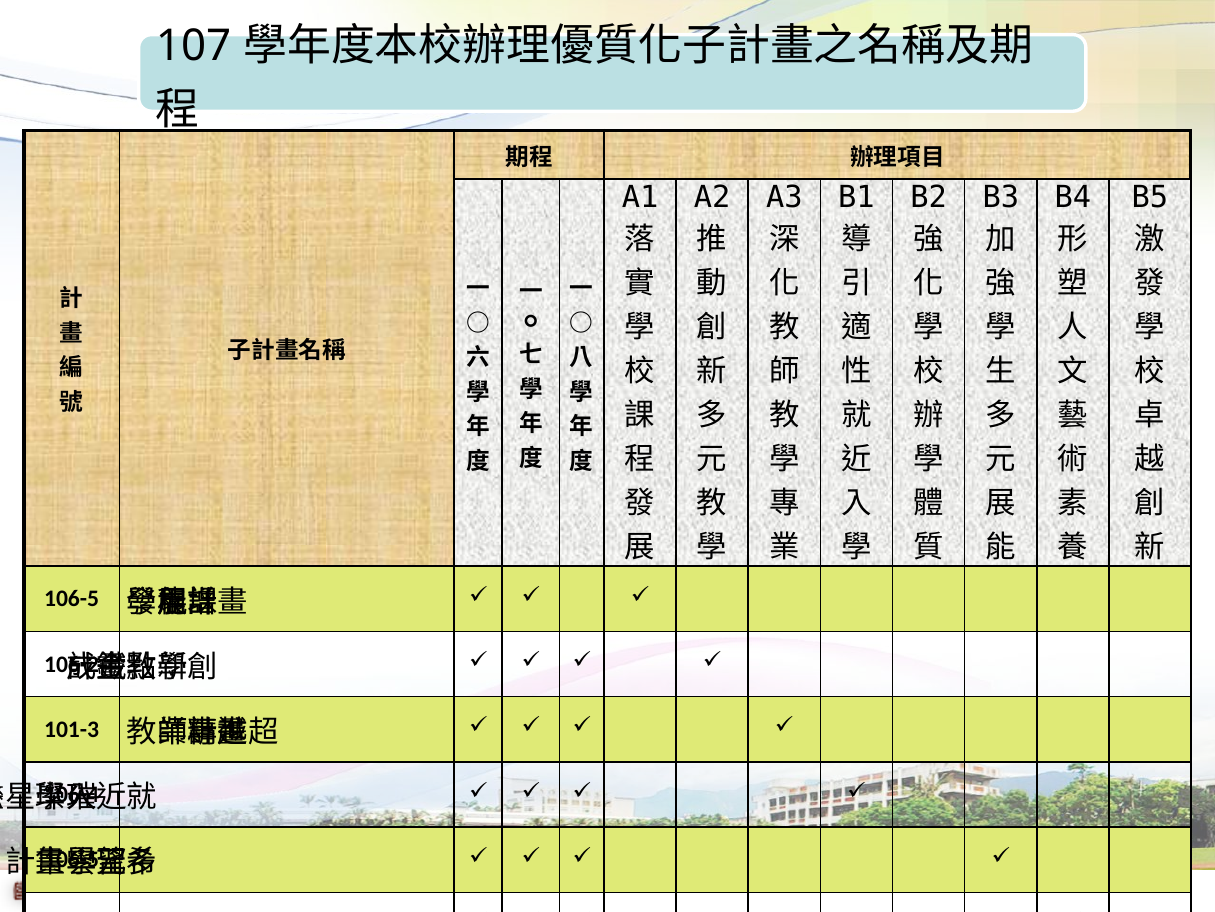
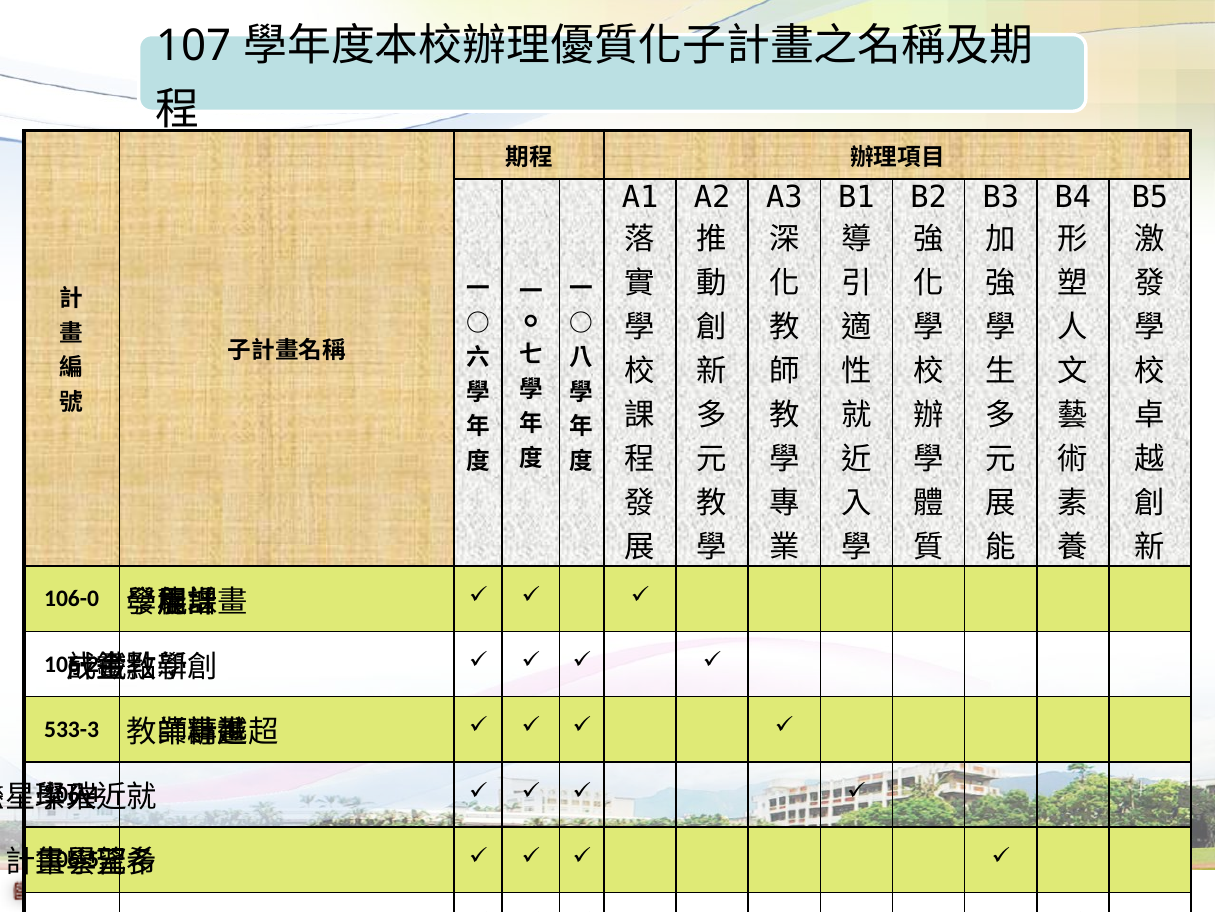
106-5: 106-5 -> 106-0
101-3: 101-3 -> 533-3
